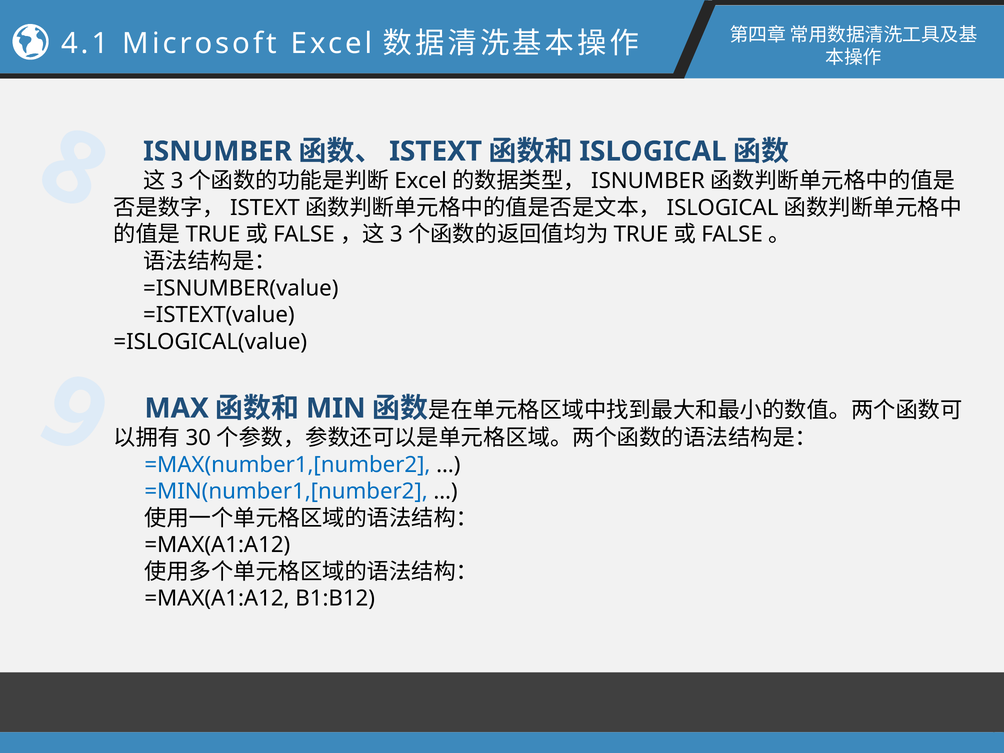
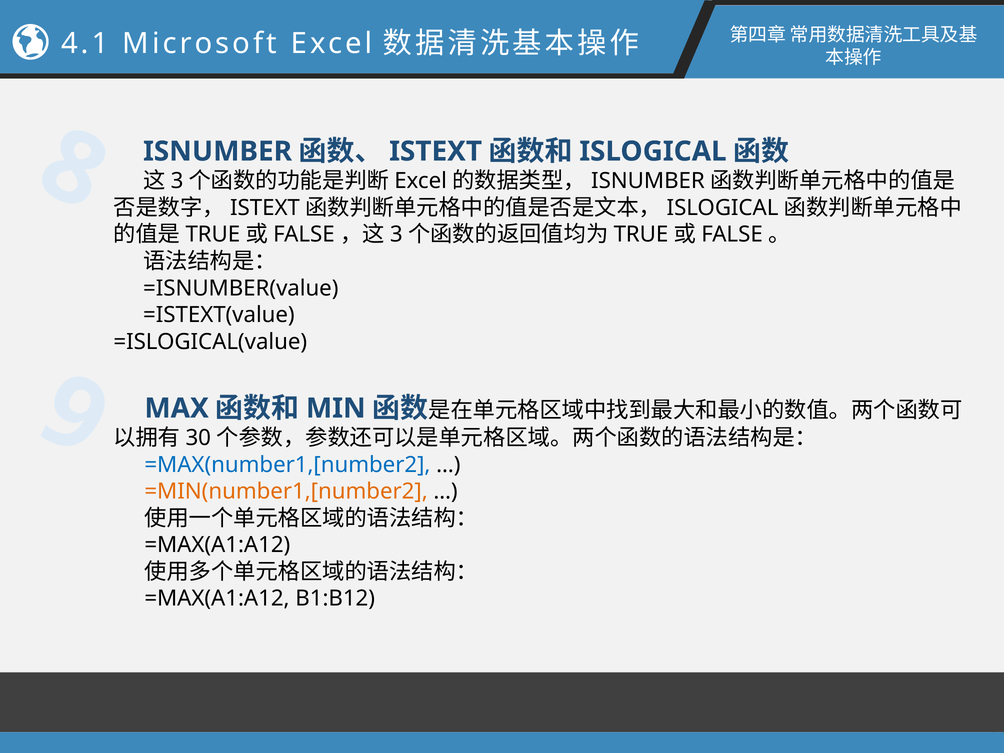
=MIN(number1,[number2 colour: blue -> orange
